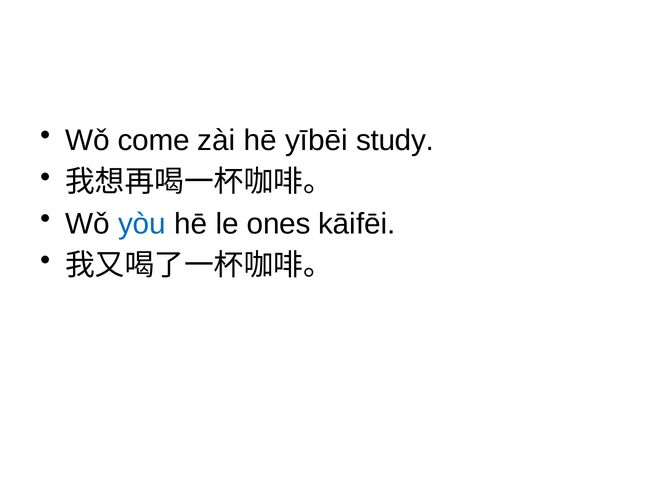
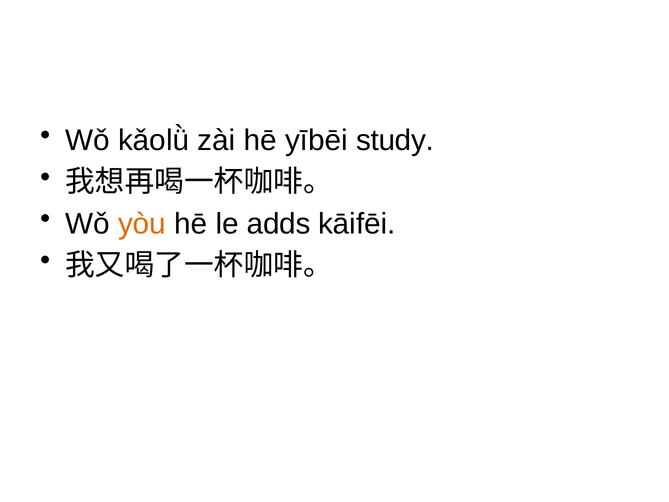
come: come -> kǎolǜ
yòu colour: blue -> orange
ones: ones -> adds
